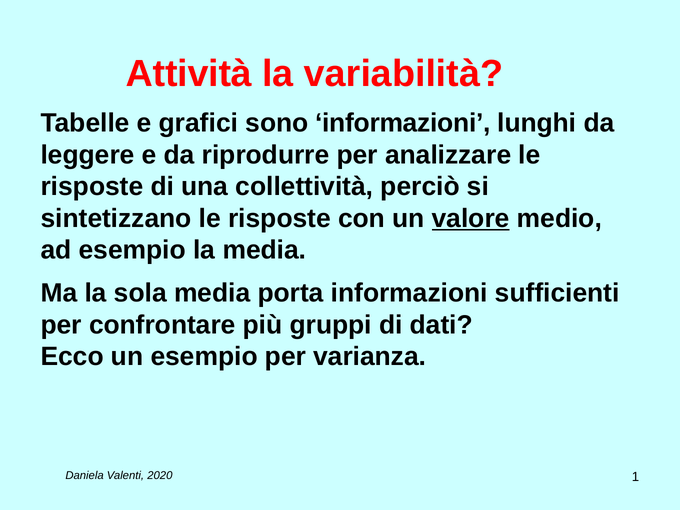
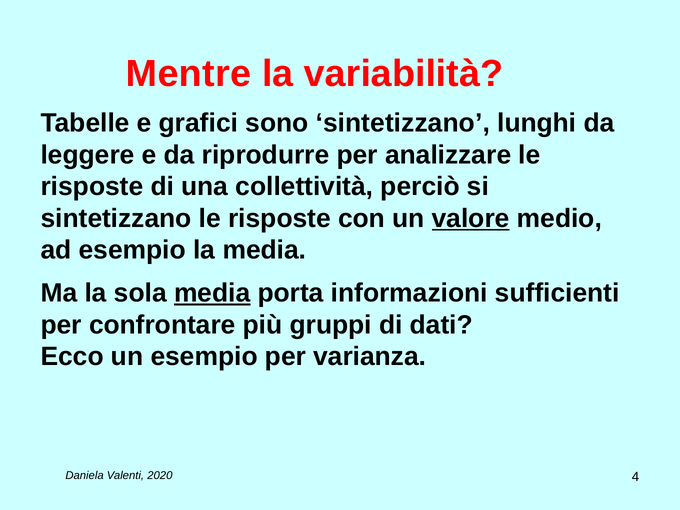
Attività: Attività -> Mentre
sono informazioni: informazioni -> sintetizzano
media at (212, 293) underline: none -> present
1: 1 -> 4
